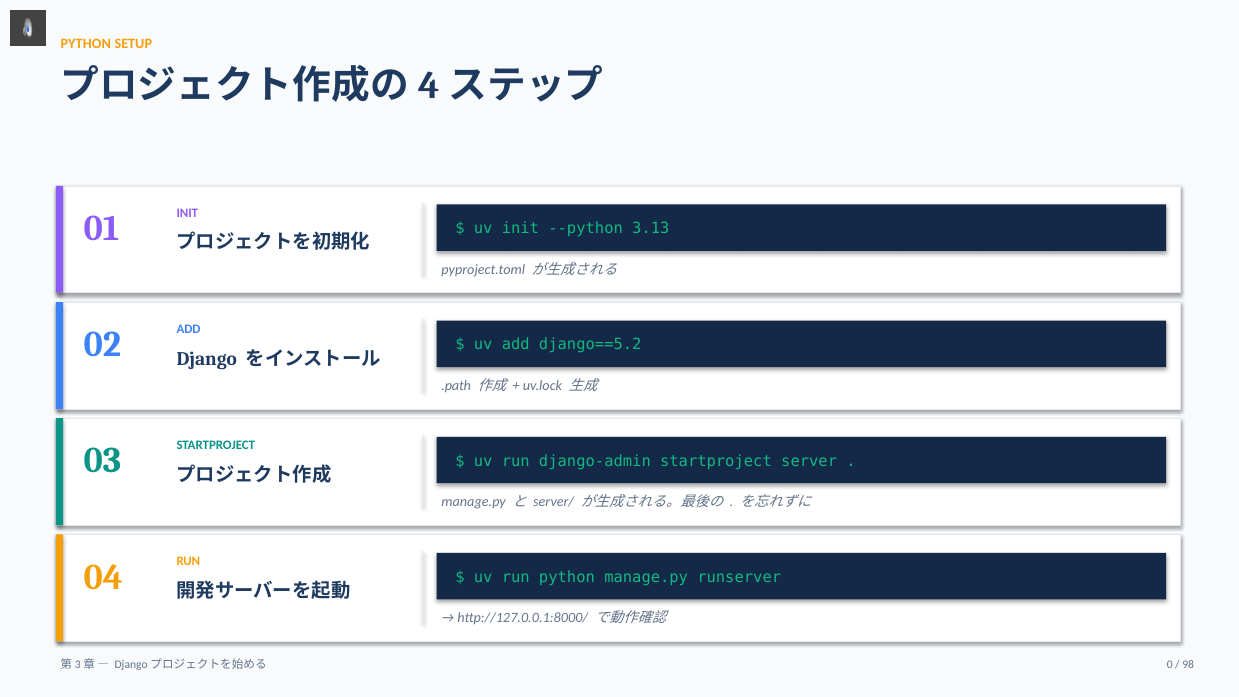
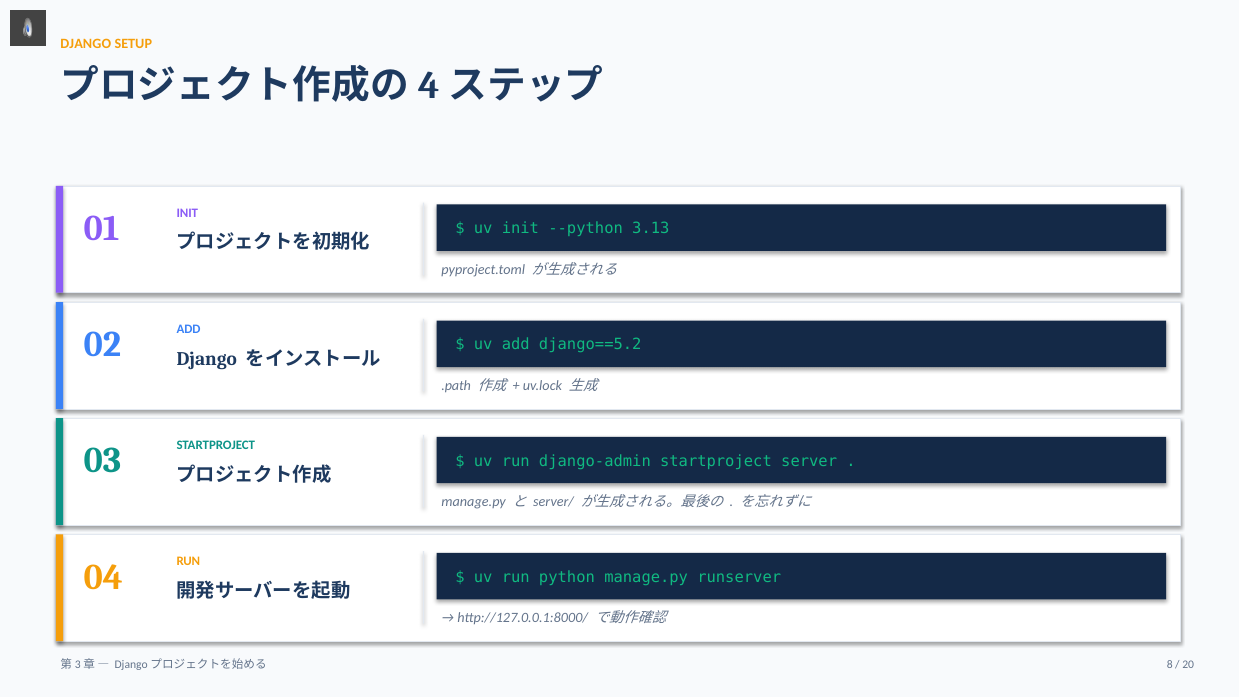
PYTHON at (86, 44): PYTHON -> DJANGO
0: 0 -> 8
98: 98 -> 20
